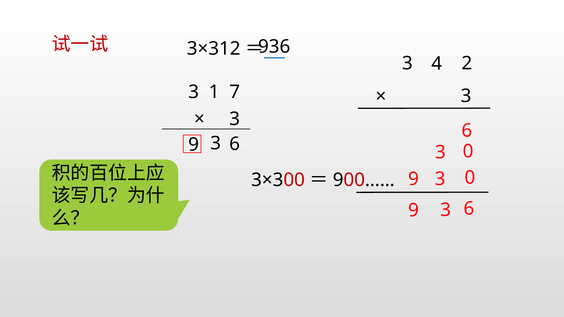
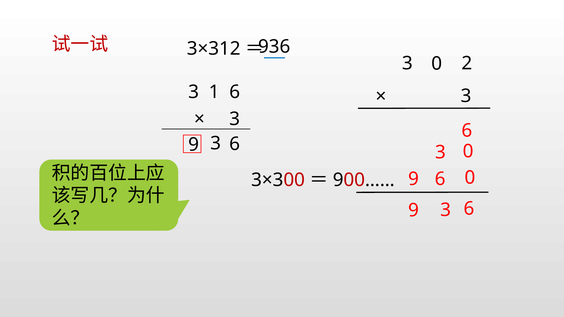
4 at (437, 64): 4 -> 0
1 7: 7 -> 6
9 3: 3 -> 6
